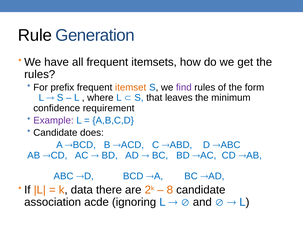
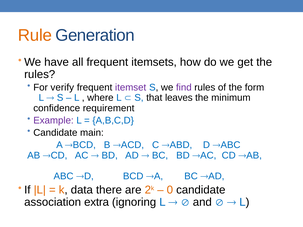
Rule colour: black -> orange
prefix: prefix -> verify
itemset colour: orange -> purple
does: does -> main
8: 8 -> 0
acde: acde -> extra
